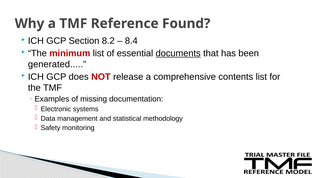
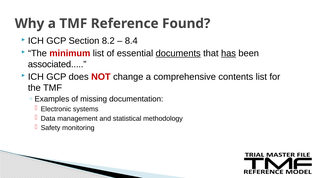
has underline: none -> present
generated: generated -> associated
release: release -> change
